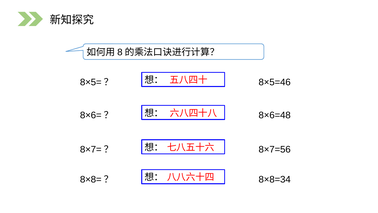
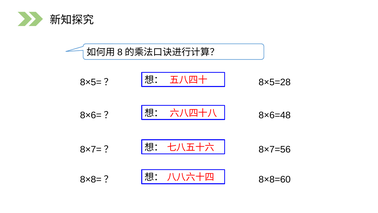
8×5=46: 8×5=46 -> 8×5=28
8×8=34: 8×8=34 -> 8×8=60
